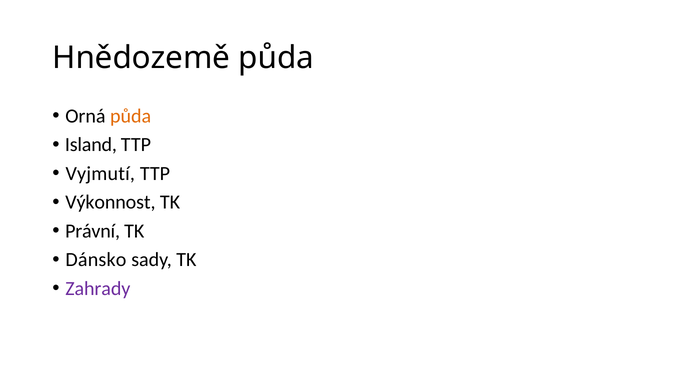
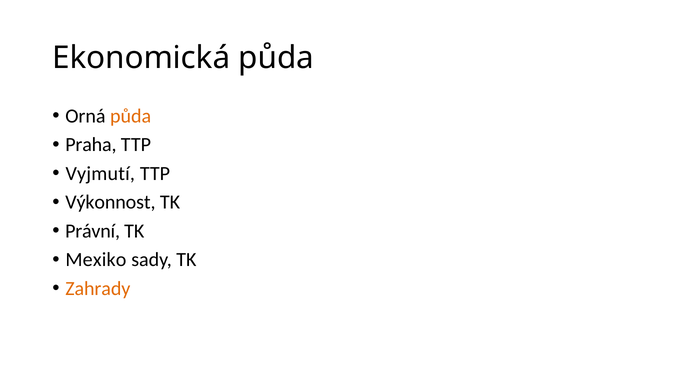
Hnědozemě: Hnědozemě -> Ekonomická
Island: Island -> Praha
Dánsko: Dánsko -> Mexiko
Zahrady colour: purple -> orange
